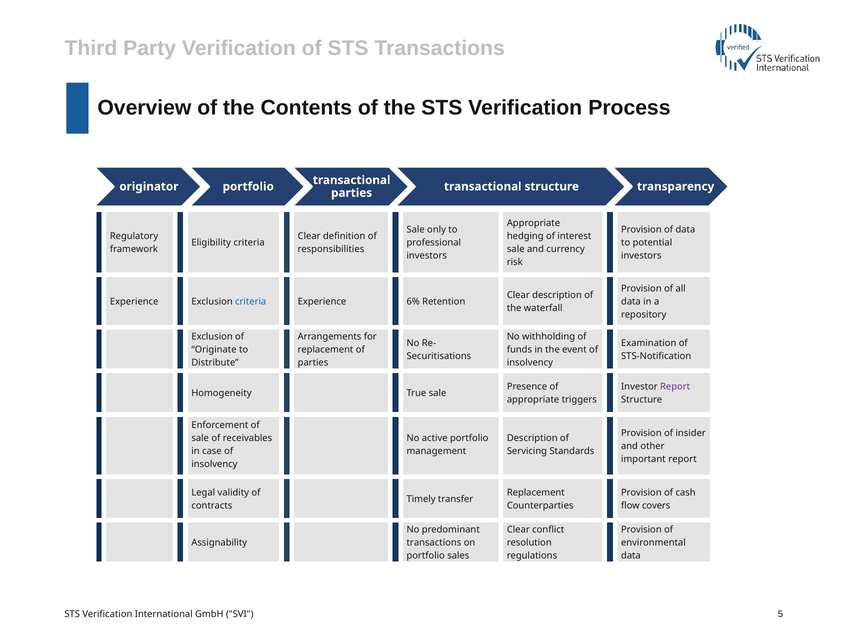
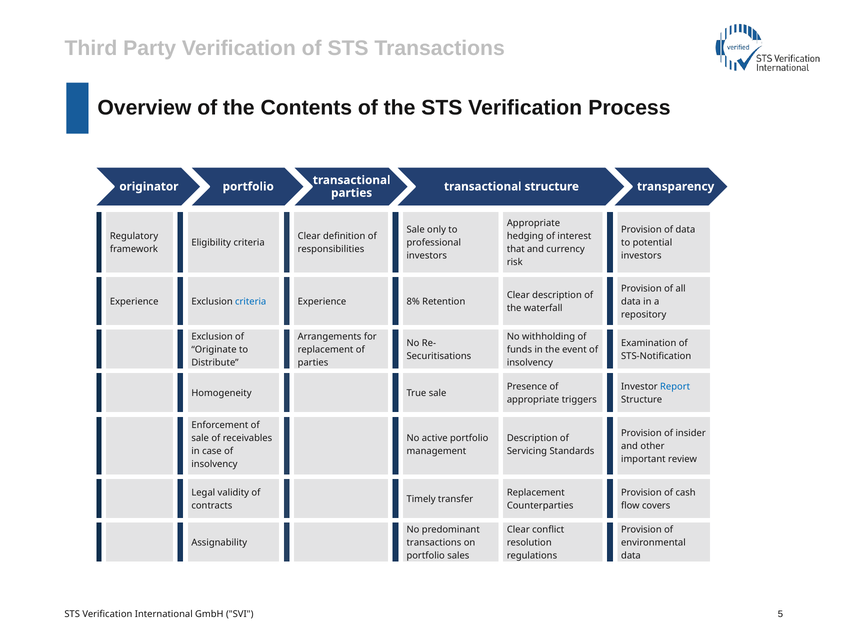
sale at (516, 249): sale -> that
6%: 6% -> 8%
Report at (675, 386) colour: purple -> blue
important report: report -> review
